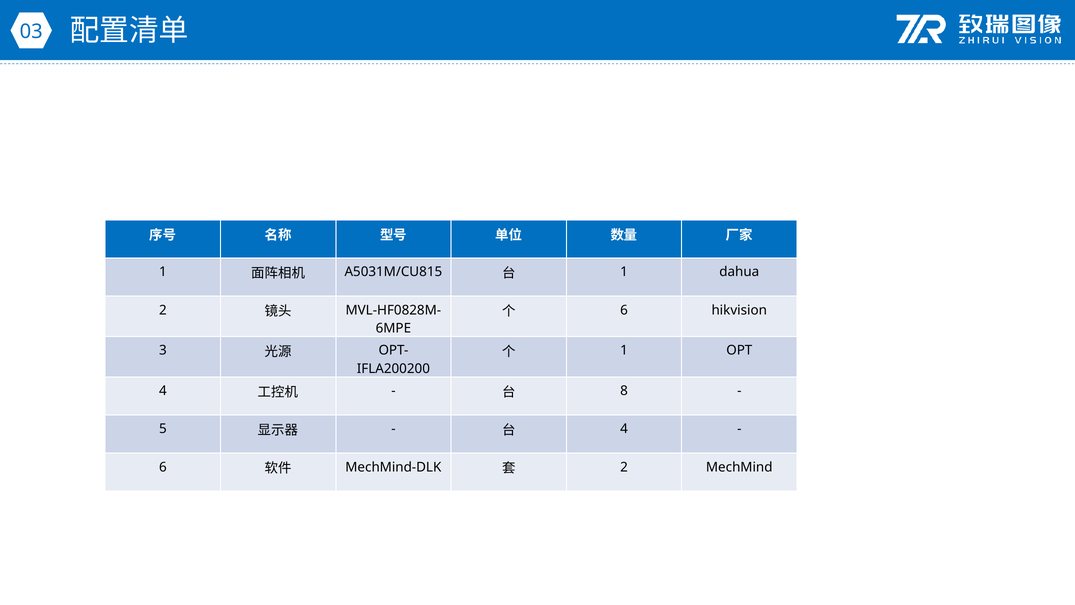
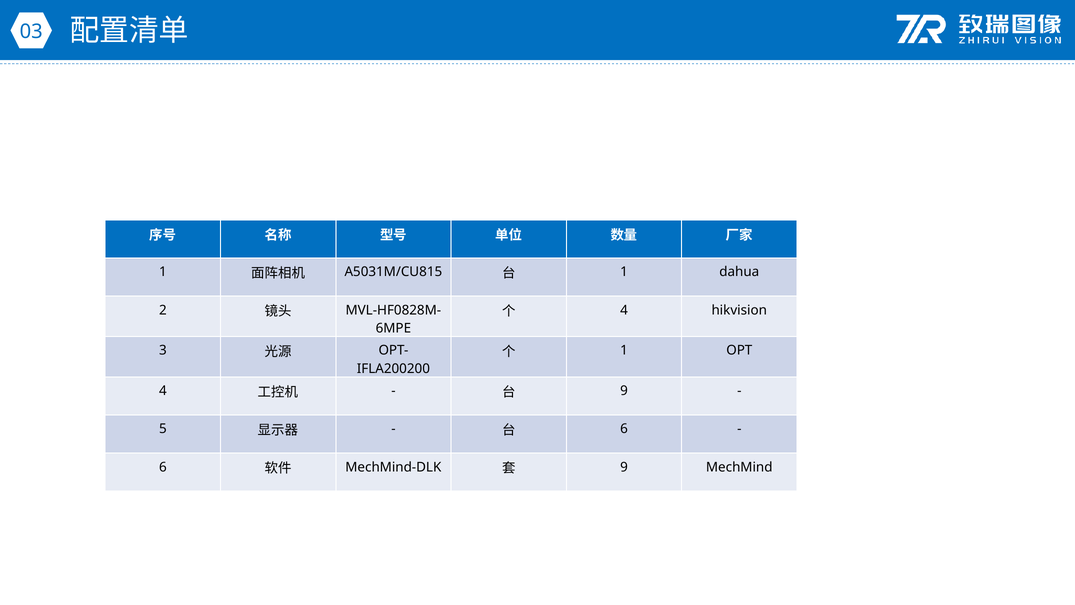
6 at (624, 310): 6 -> 4
8 at (624, 391): 8 -> 9
4 at (624, 429): 4 -> 6
2 at (624, 467): 2 -> 9
